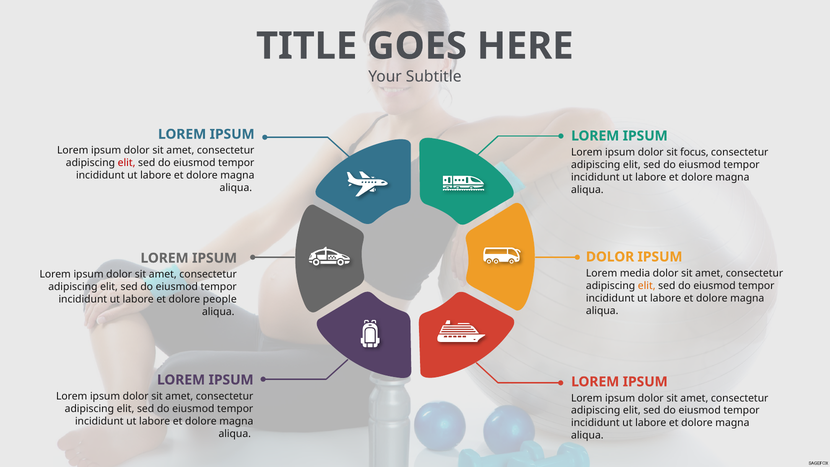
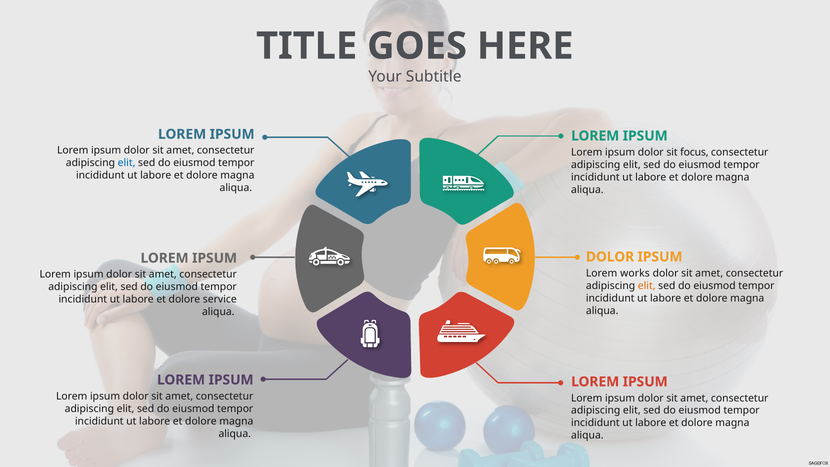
elit at (127, 163) colour: red -> blue
media: media -> works
people: people -> service
